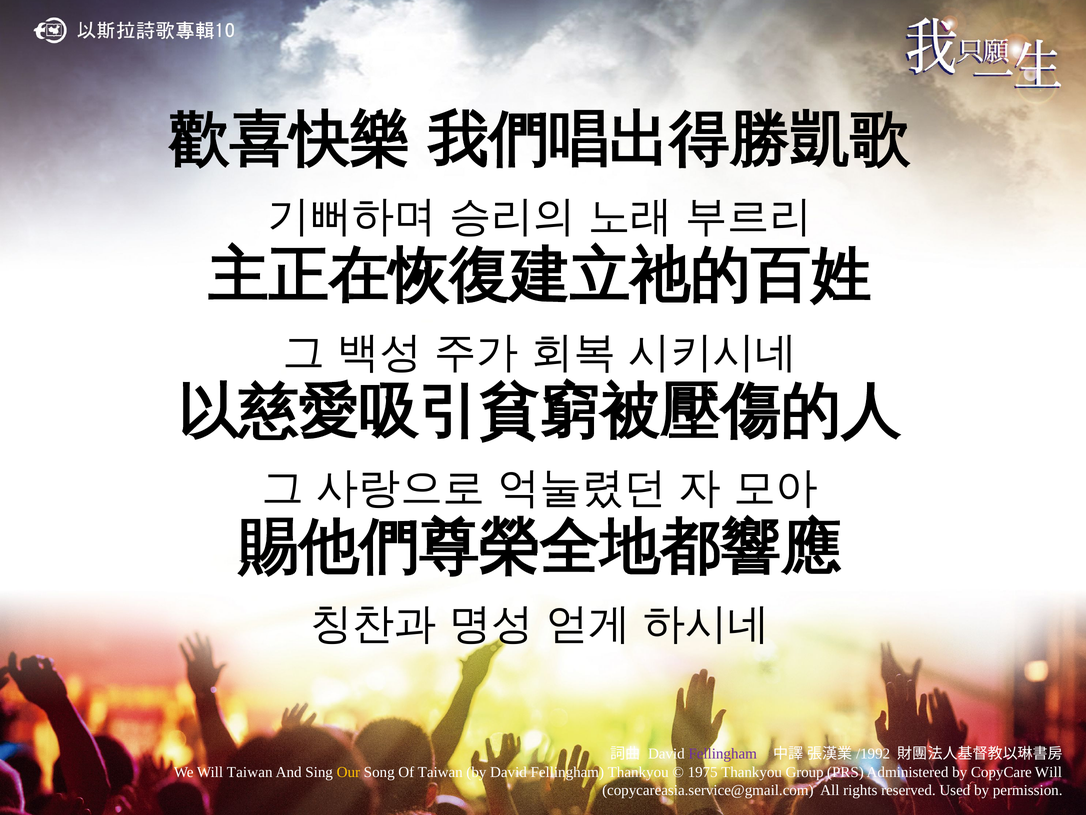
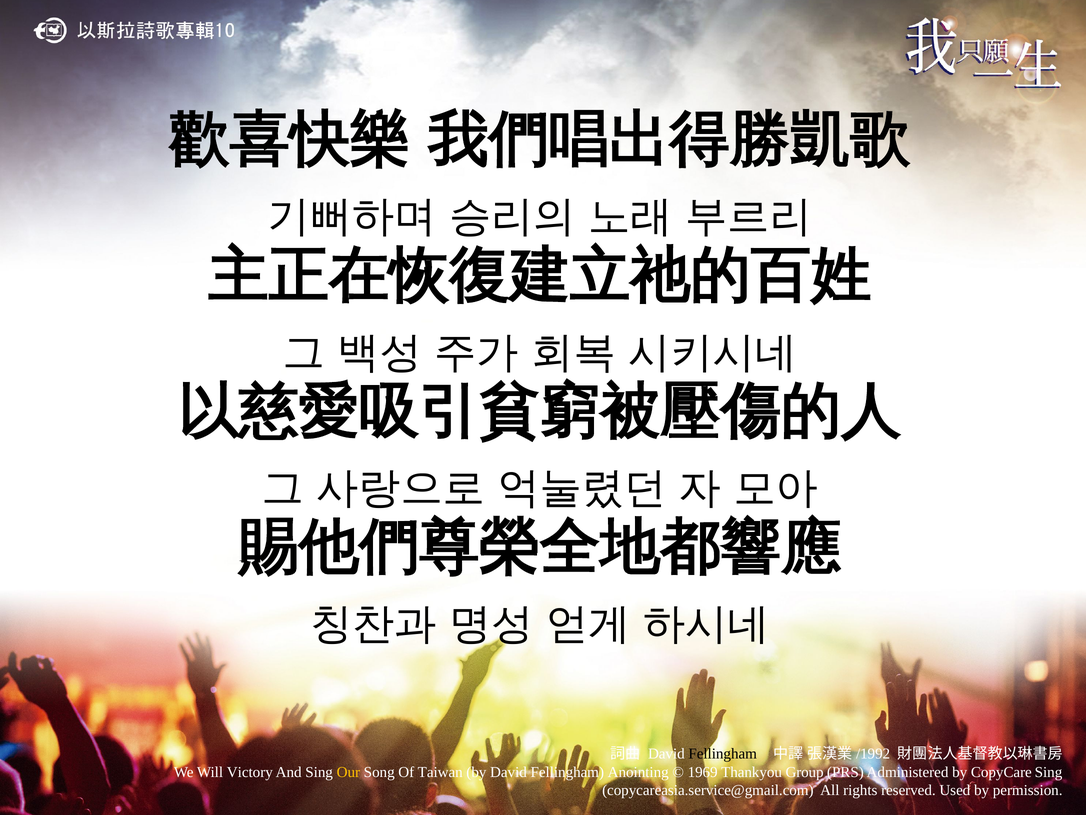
Fellingham at (723, 753) colour: purple -> black
Will Taiwan: Taiwan -> Victory
Fellingham Thankyou: Thankyou -> Anointing
1975: 1975 -> 1969
CopyCare Will: Will -> Sing
